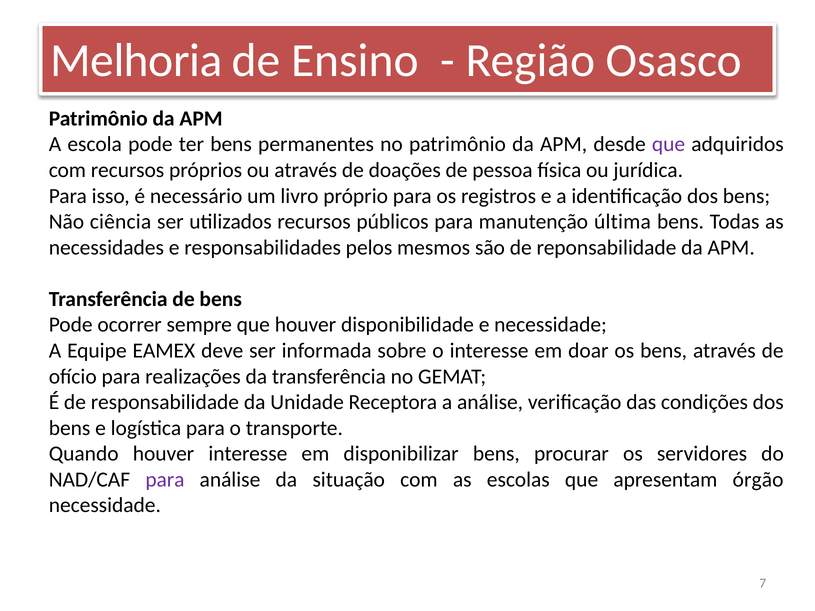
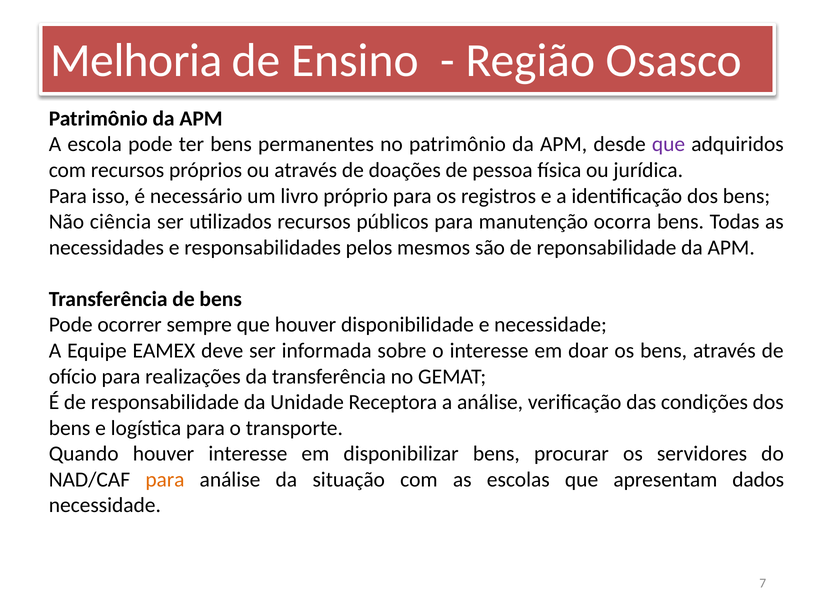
última: última -> ocorra
para at (165, 480) colour: purple -> orange
órgão: órgão -> dados
